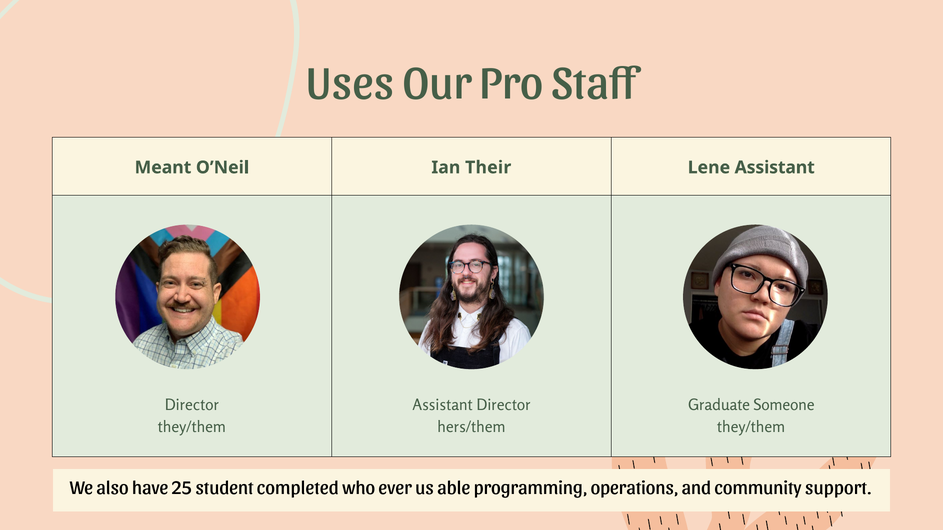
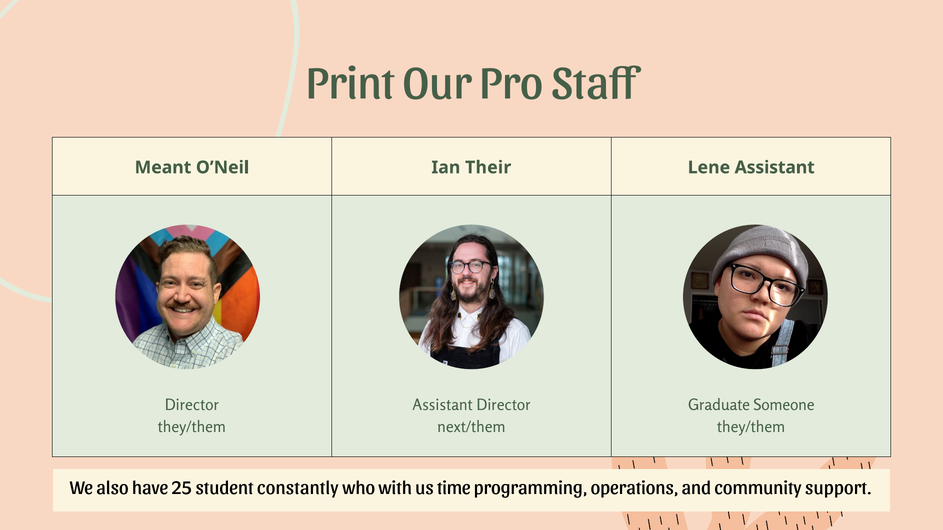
Uses: Uses -> Print
hers/them: hers/them -> next/them
completed: completed -> constantly
ever: ever -> with
able: able -> time
